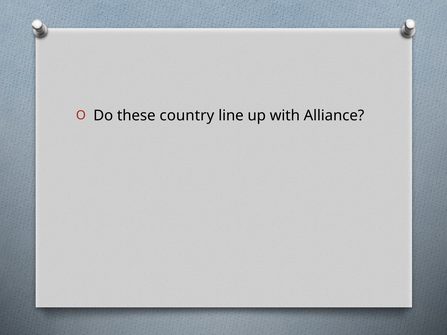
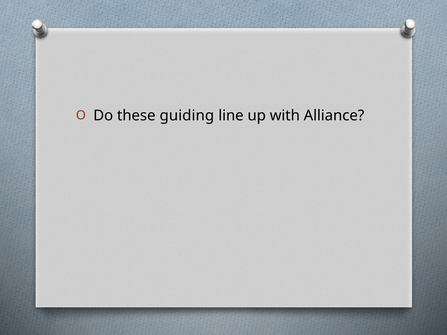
country: country -> guiding
